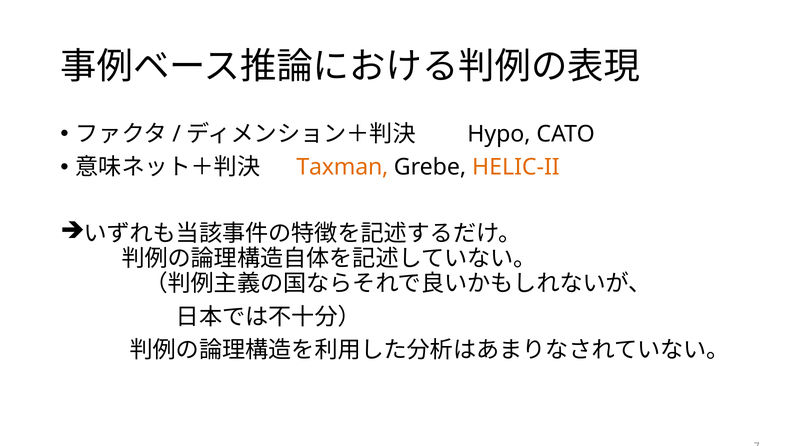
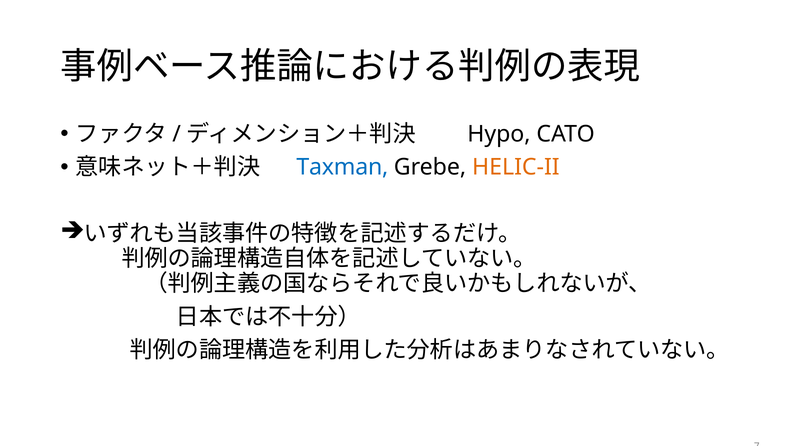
Taxman colour: orange -> blue
